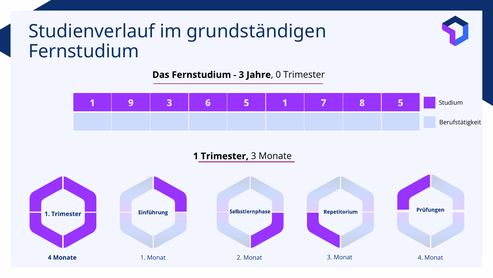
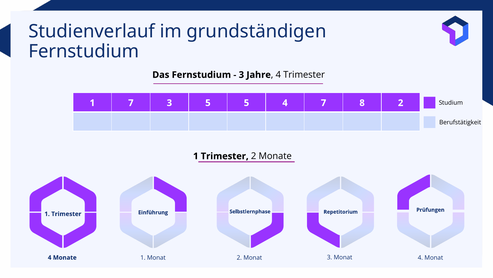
Jahre 0: 0 -> 4
1 9: 9 -> 7
3 6: 6 -> 5
5 1: 1 -> 4
8 5: 5 -> 2
Trimester 3: 3 -> 2
